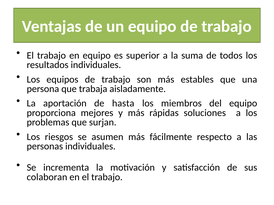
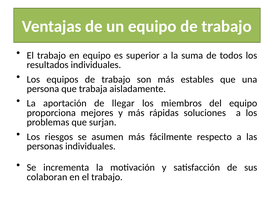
hasta: hasta -> llegar
